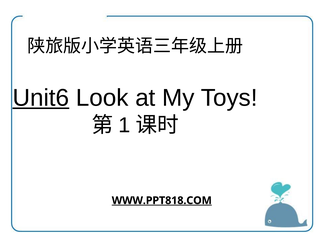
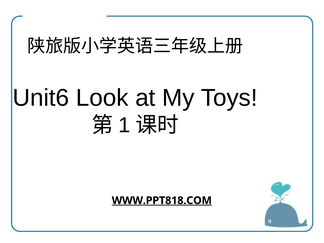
Unit6 underline: present -> none
